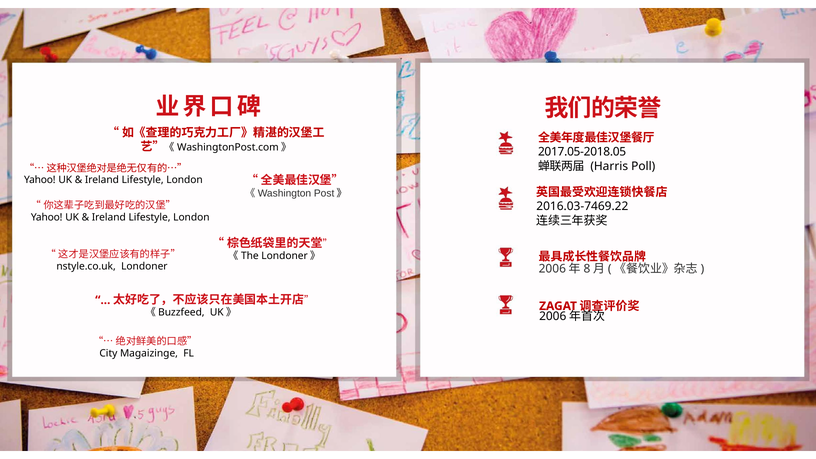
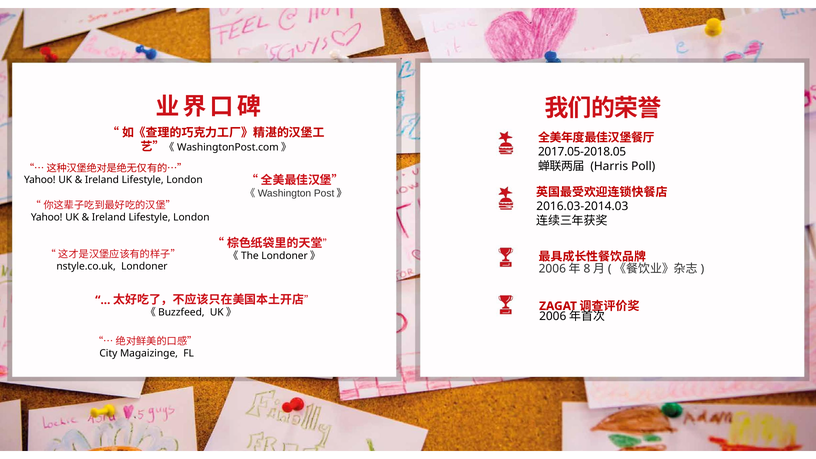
2016.03-7469.22: 2016.03-7469.22 -> 2016.03-2014.03
